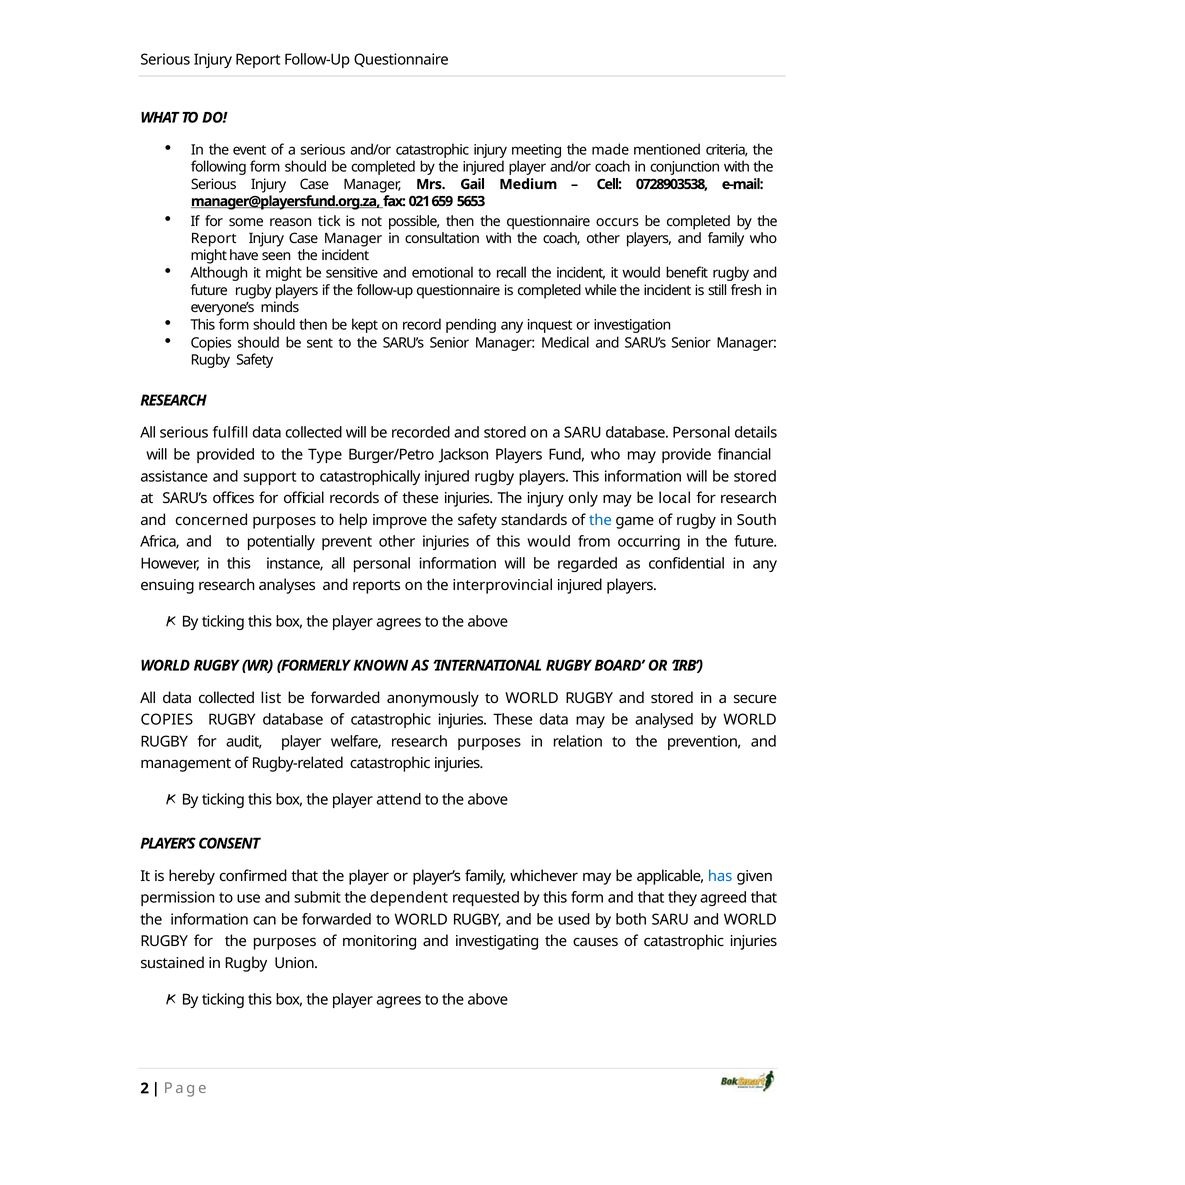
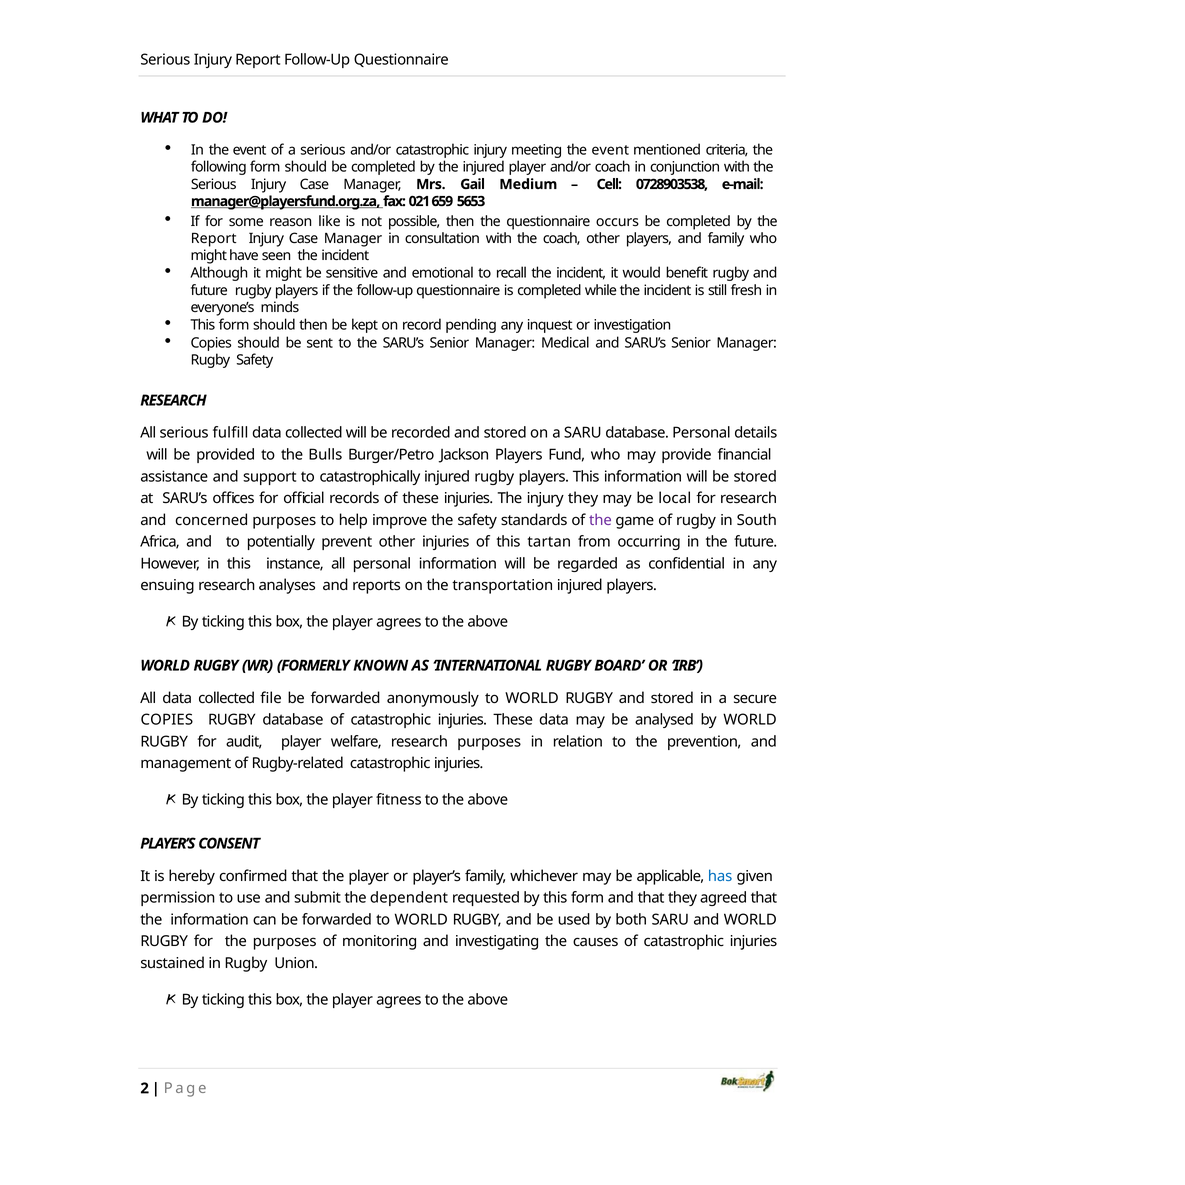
meeting the made: made -> event
tick: tick -> like
Type: Type -> Bulls
injury only: only -> they
the at (600, 520) colour: blue -> purple
this would: would -> tartan
interprovincial: interprovincial -> transportation
list: list -> file
attend: attend -> fitness
